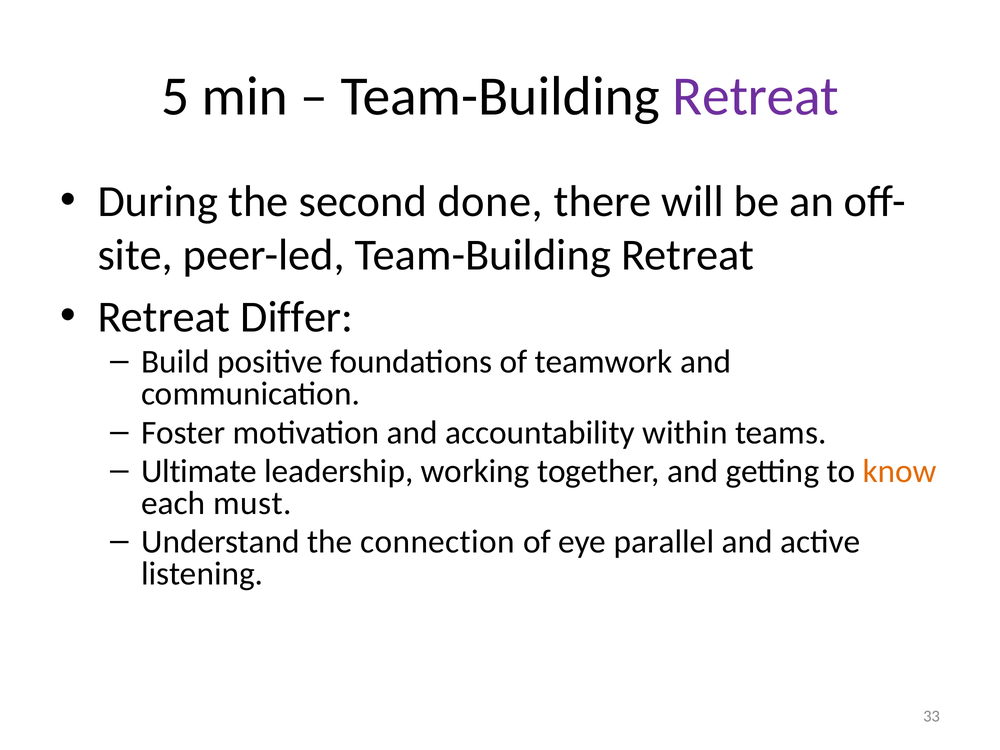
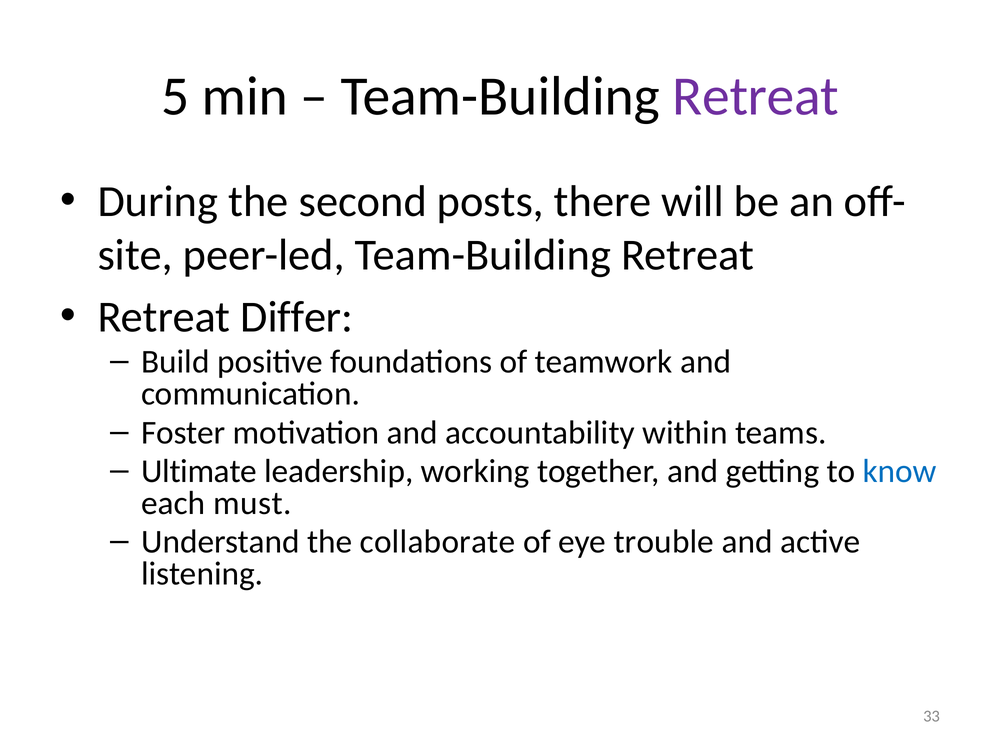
done: done -> posts
know colour: orange -> blue
connection: connection -> collaborate
parallel: parallel -> trouble
